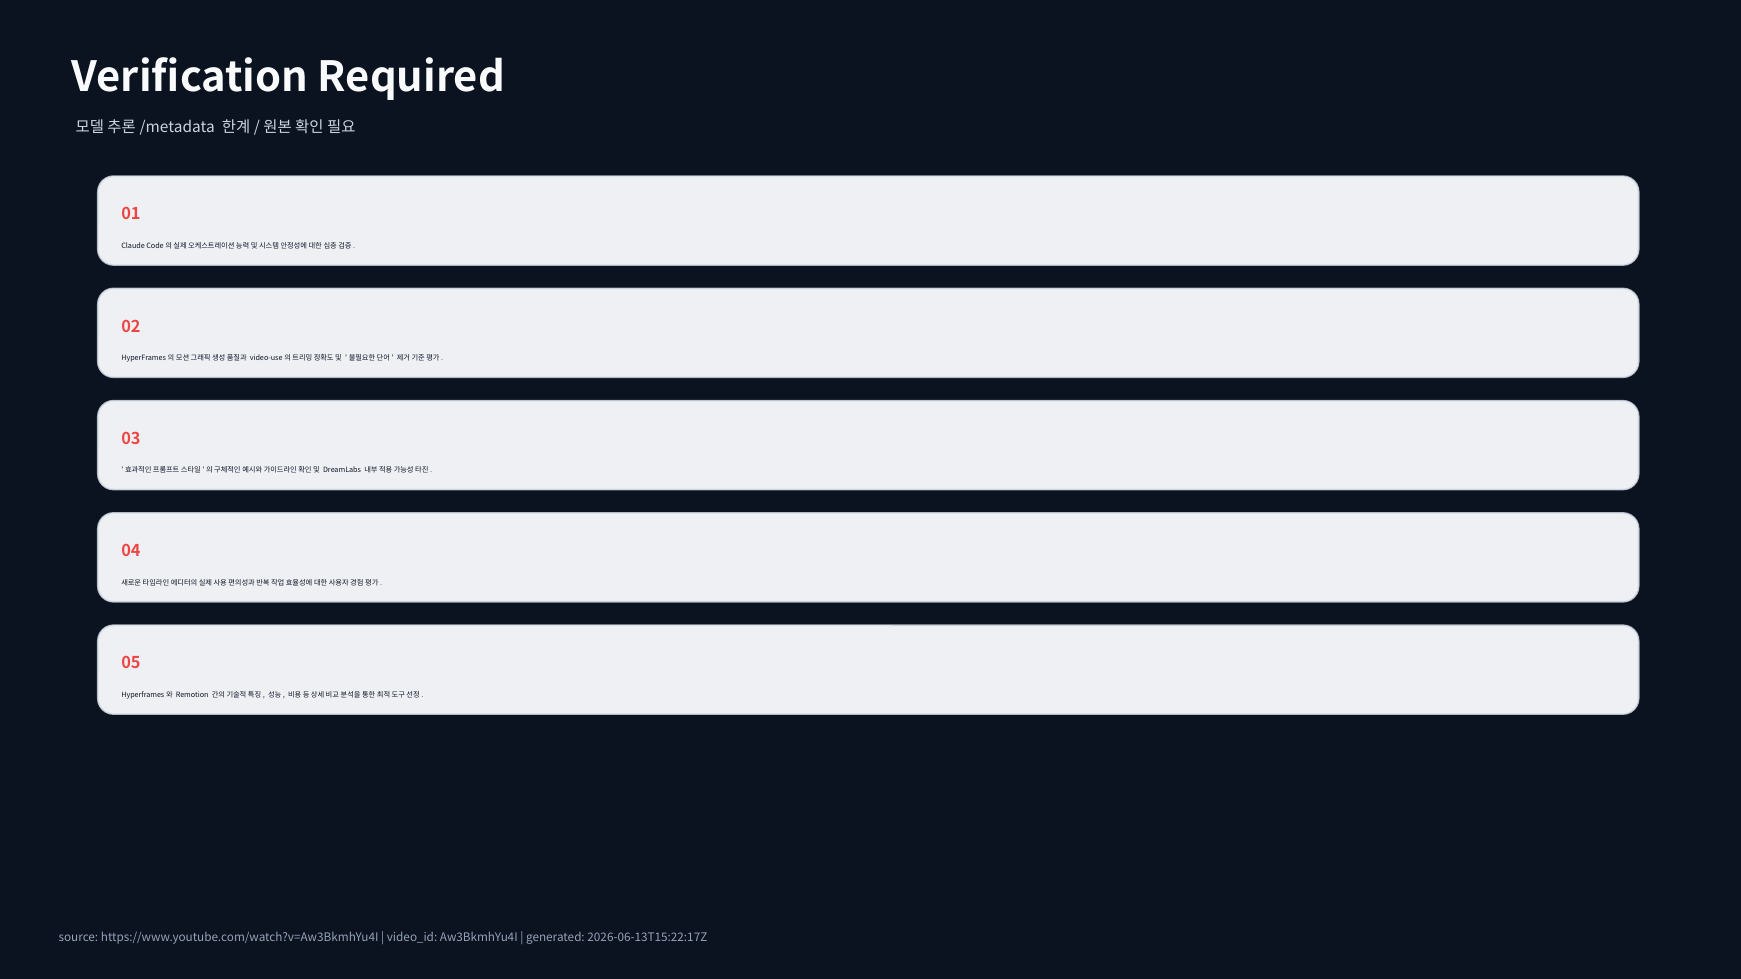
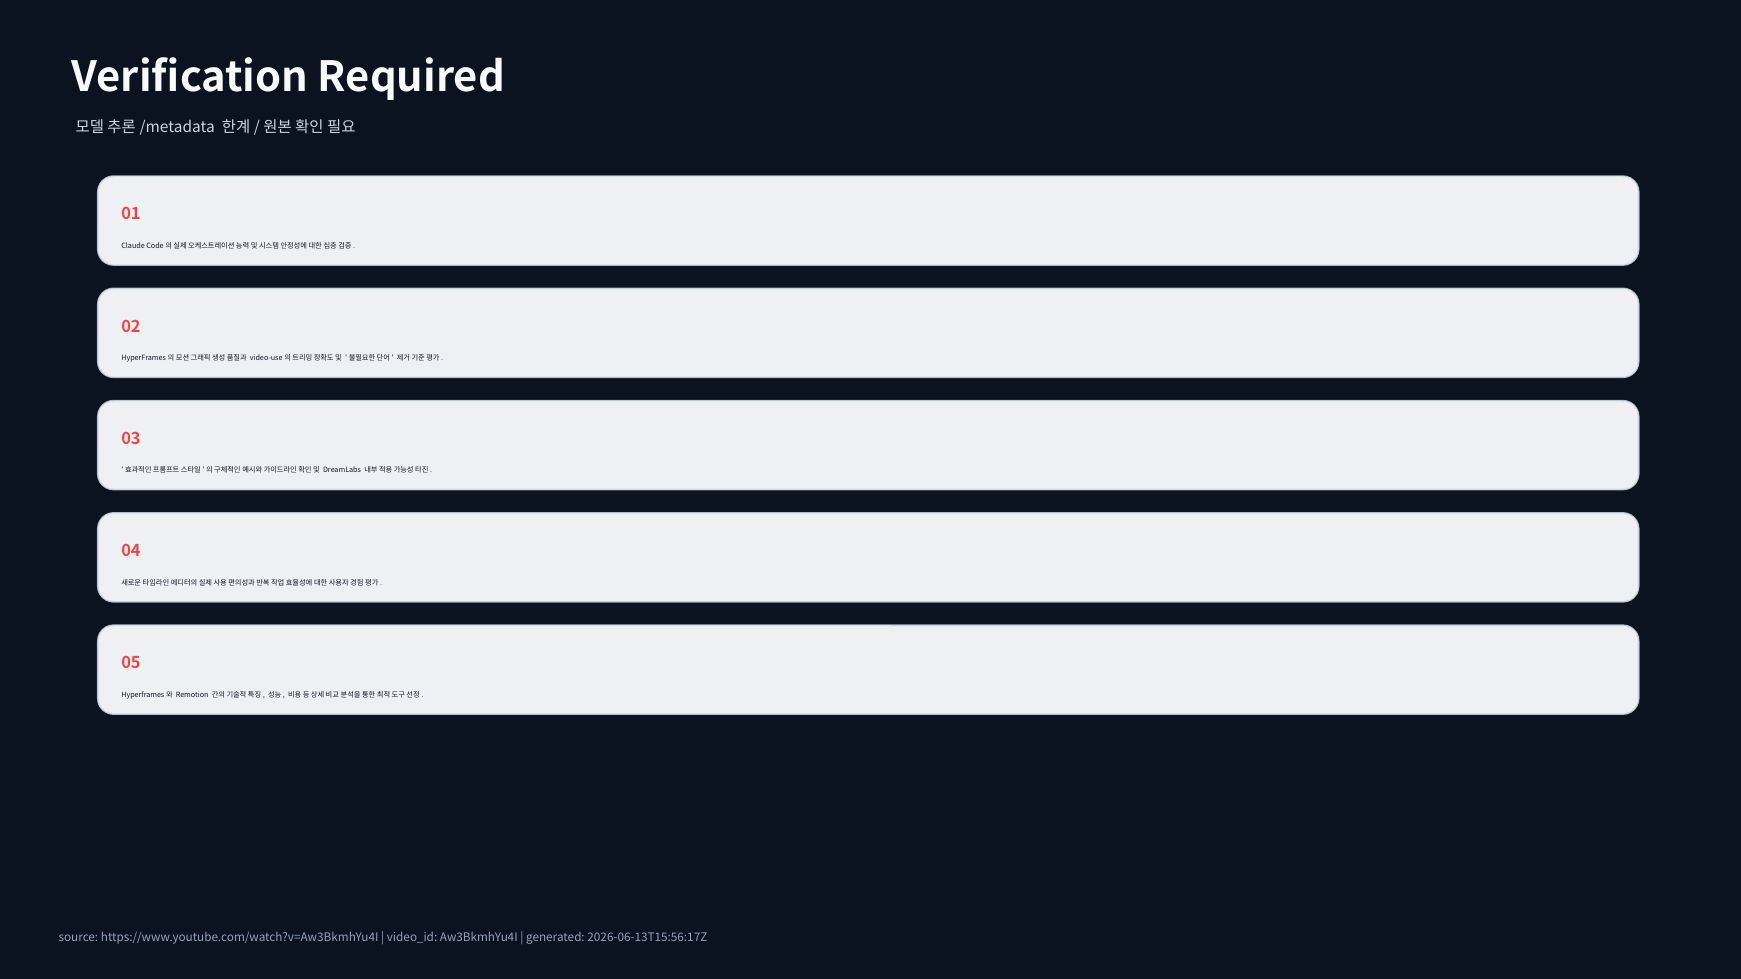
2026-06-13T15:22:17Z: 2026-06-13T15:22:17Z -> 2026-06-13T15:56:17Z
